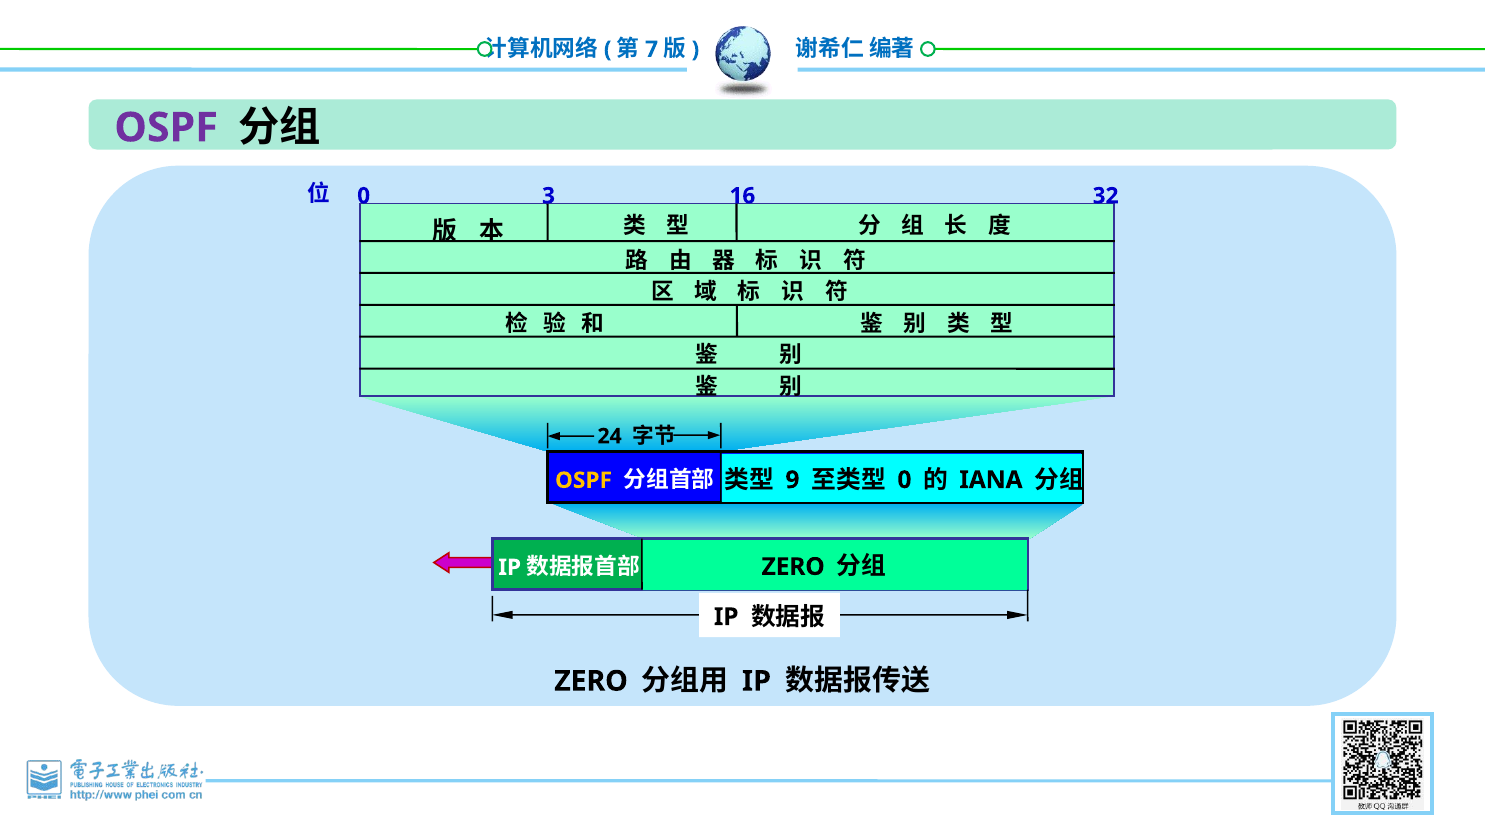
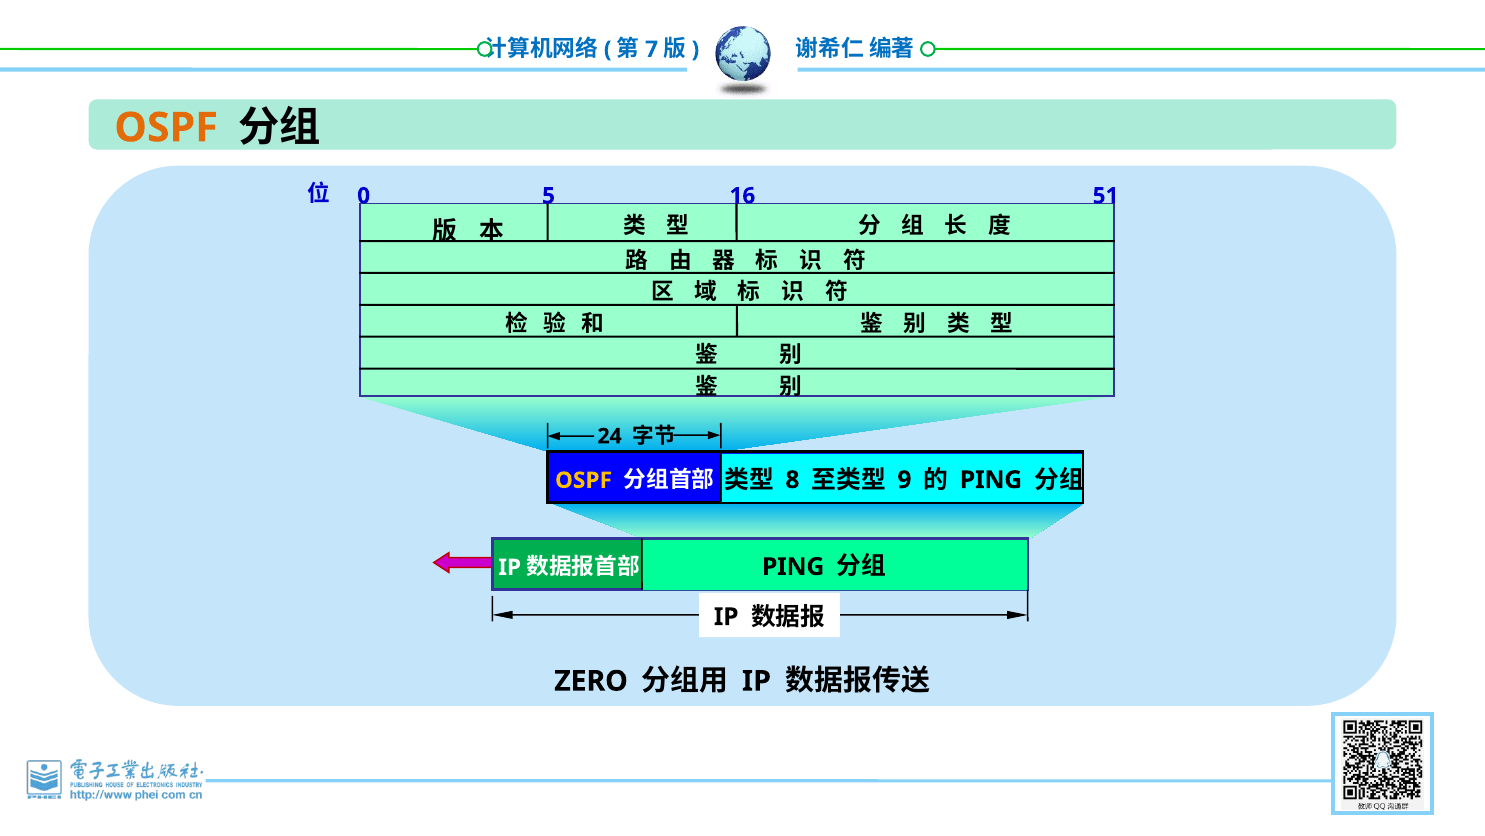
OSPF at (166, 128) colour: purple -> orange
3: 3 -> 5
32: 32 -> 51
9: 9 -> 8
0 at (904, 480): 0 -> 9
IANA at (991, 480): IANA -> PING
ZERO at (793, 566): ZERO -> PING
